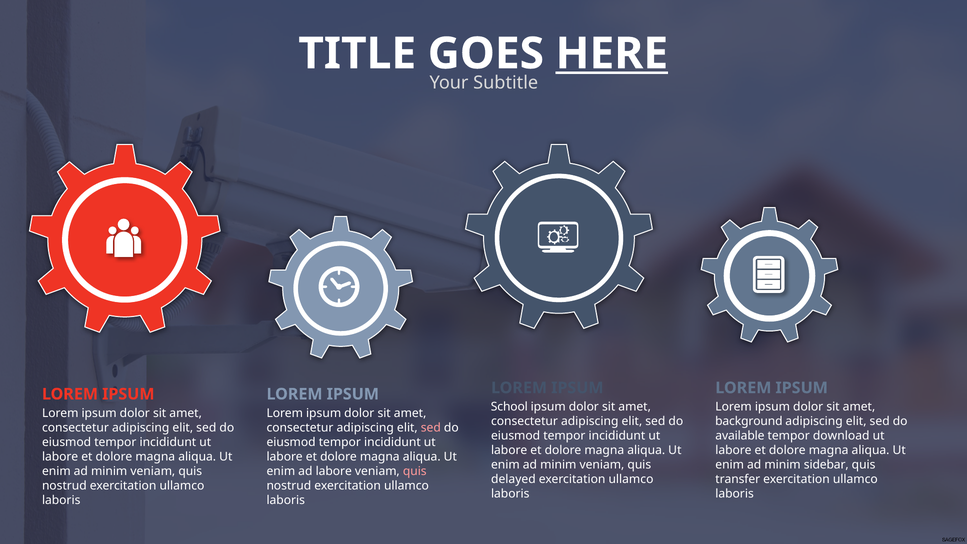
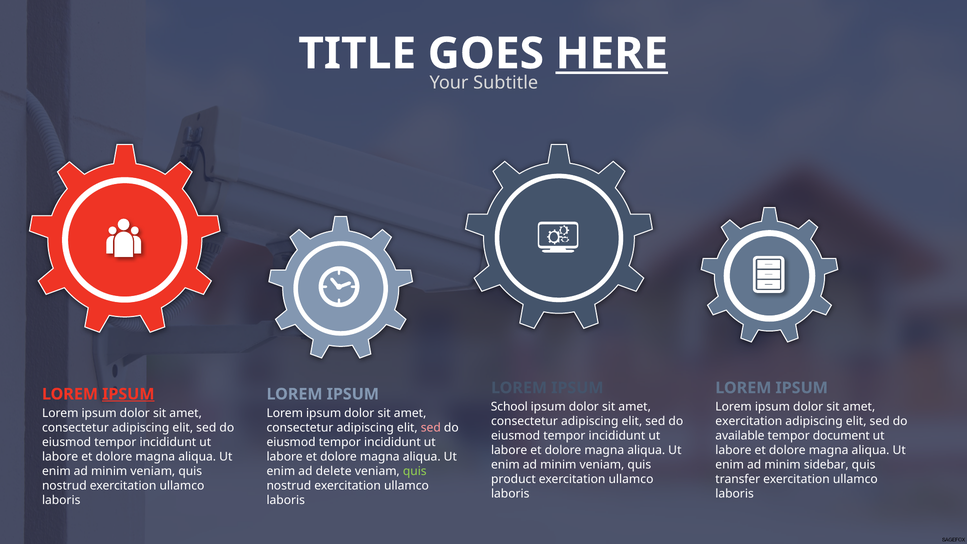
IPSUM at (128, 394) underline: none -> present
background at (749, 421): background -> exercitation
download: download -> document
ad labore: labore -> delete
quis at (415, 471) colour: pink -> light green
delayed: delayed -> product
